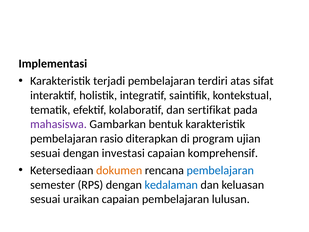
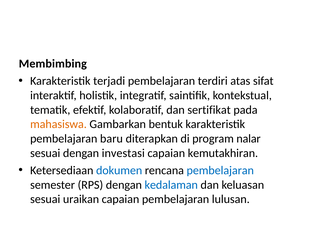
Implementasi: Implementasi -> Membimbing
mahasiswa colour: purple -> orange
rasio: rasio -> baru
ujian: ujian -> nalar
komprehensif: komprehensif -> kemutakhiran
dokumen colour: orange -> blue
